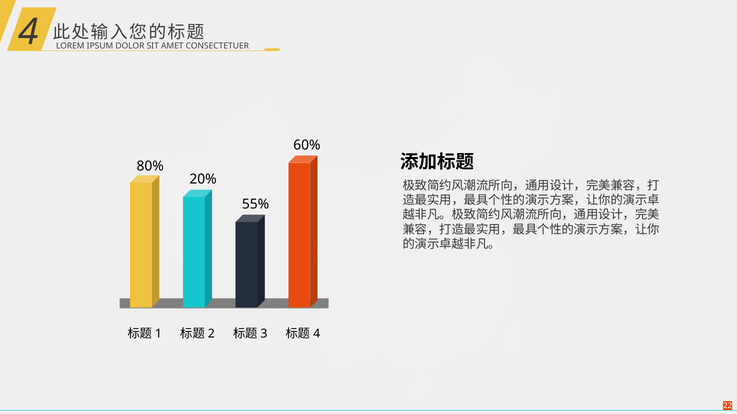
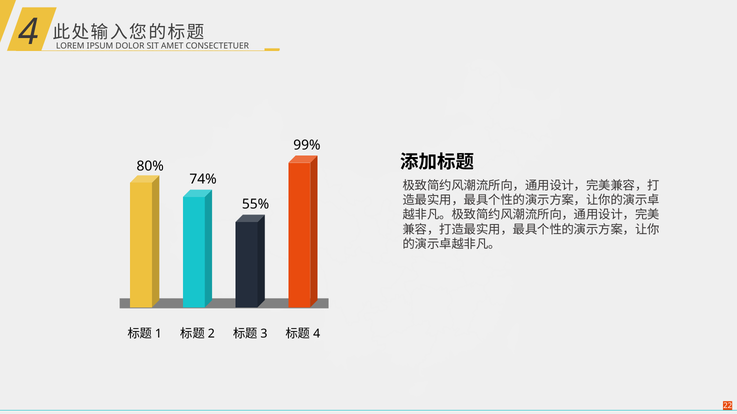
60%: 60% -> 99%
20%: 20% -> 74%
